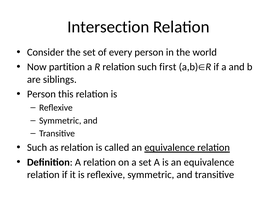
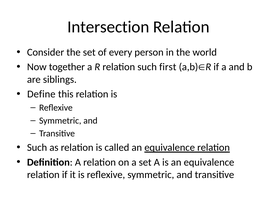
partition: partition -> together
Person at (41, 94): Person -> Define
